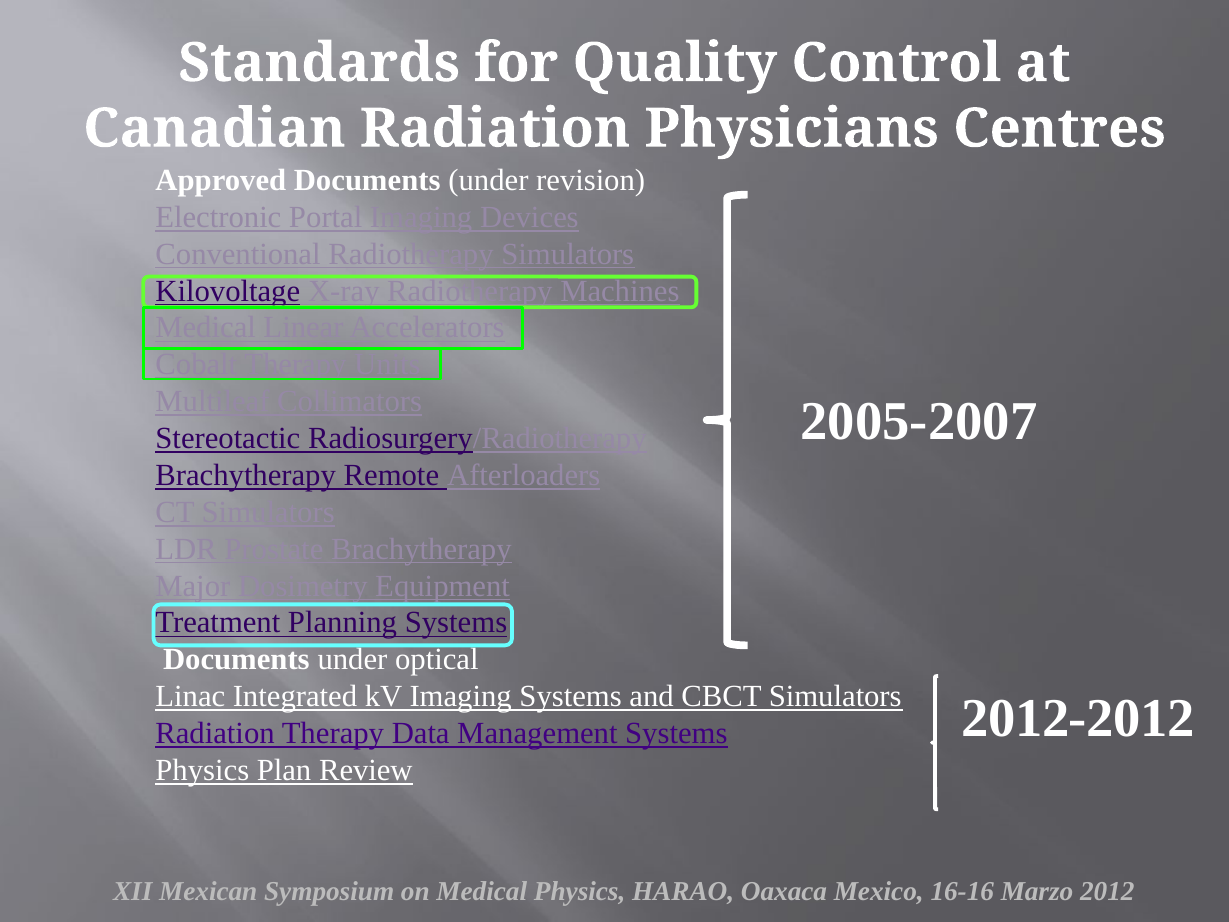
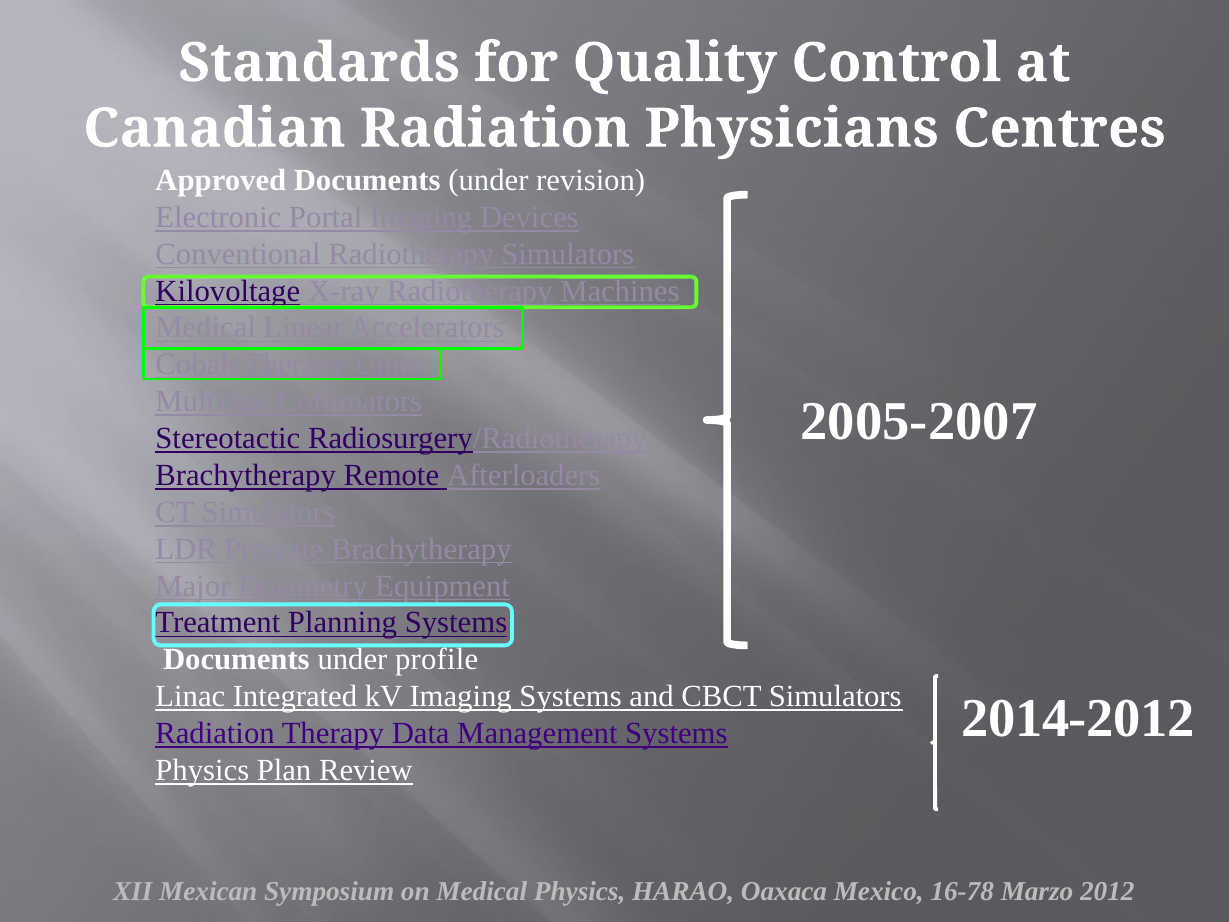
optical: optical -> profile
2012-2012: 2012-2012 -> 2014-2012
16-16: 16-16 -> 16-78
